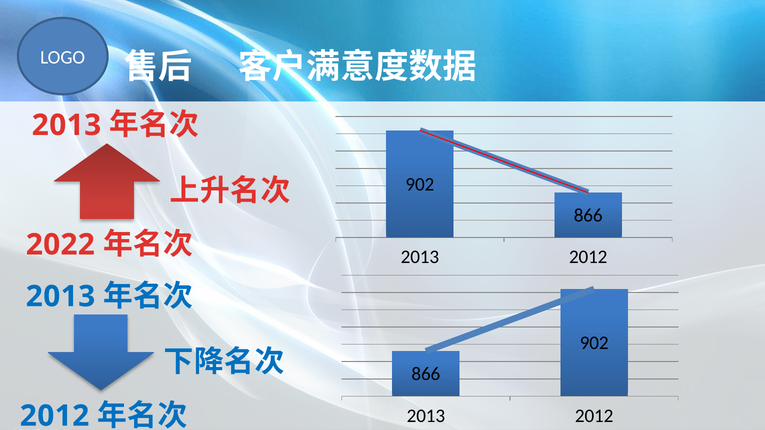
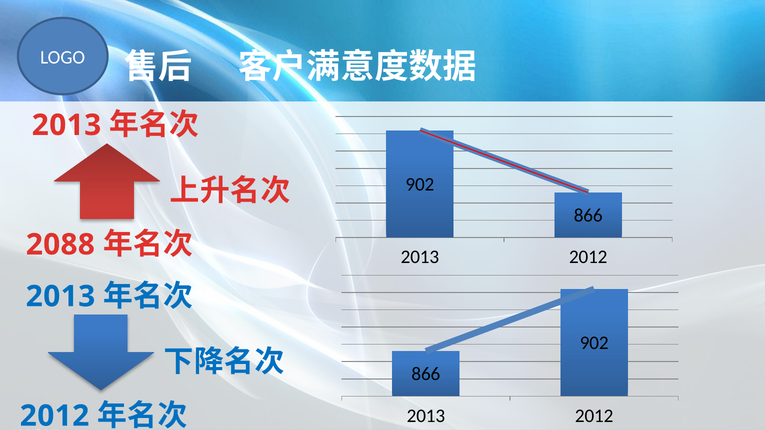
2022: 2022 -> 2088
